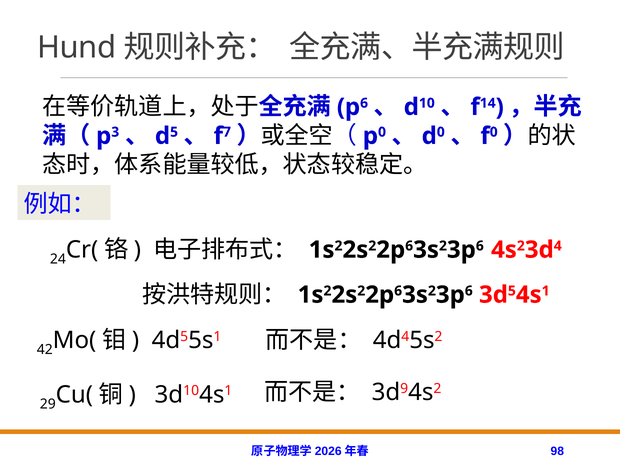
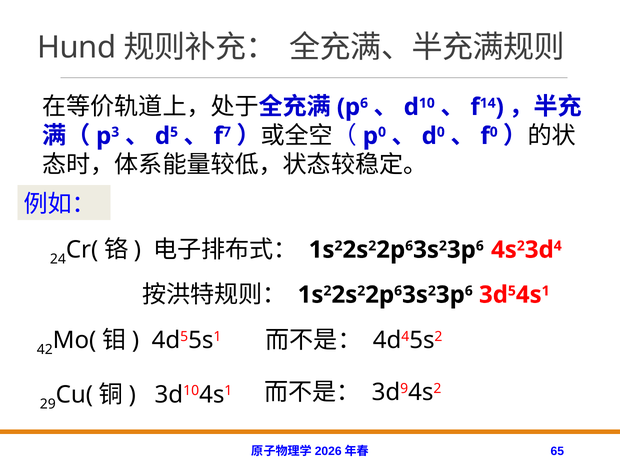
98: 98 -> 65
